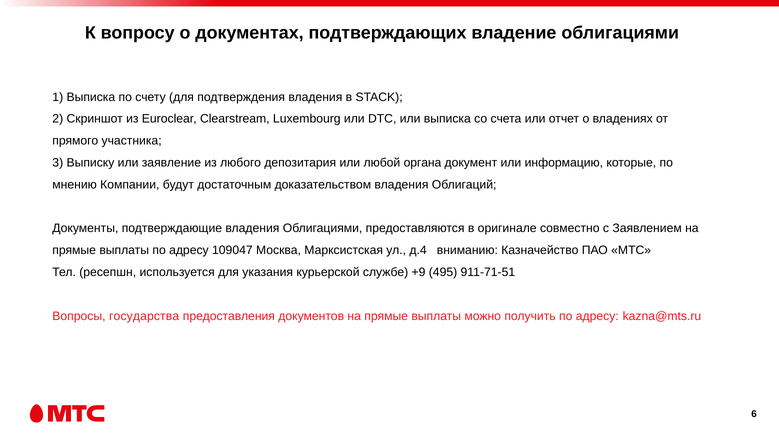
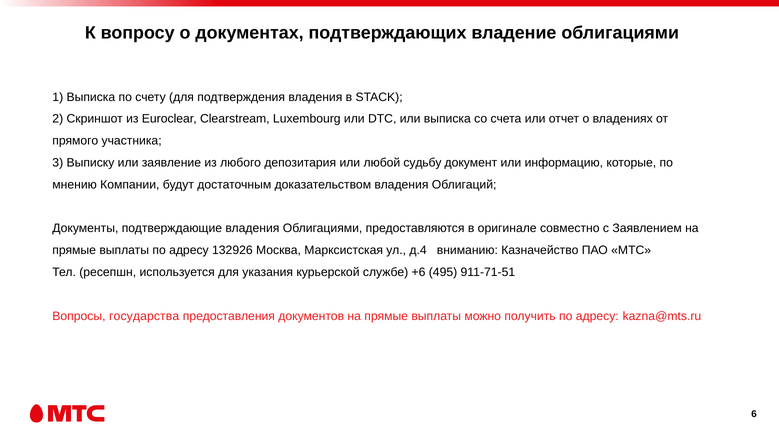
органа: органа -> судьбу
109047: 109047 -> 132926
+9: +9 -> +6
